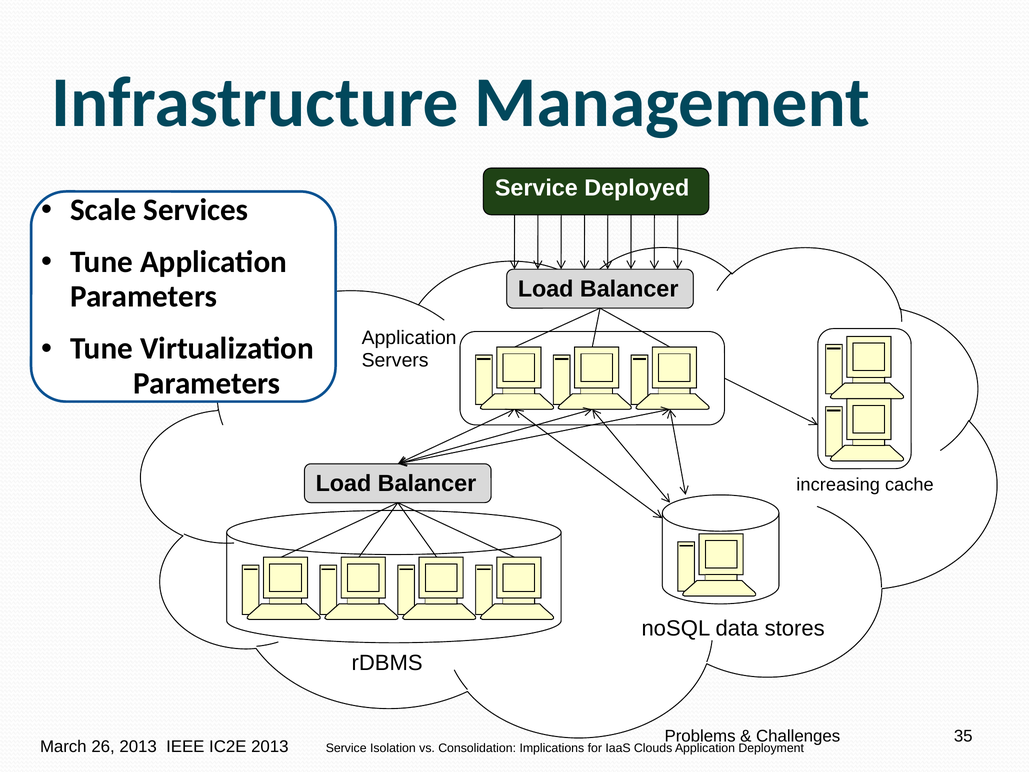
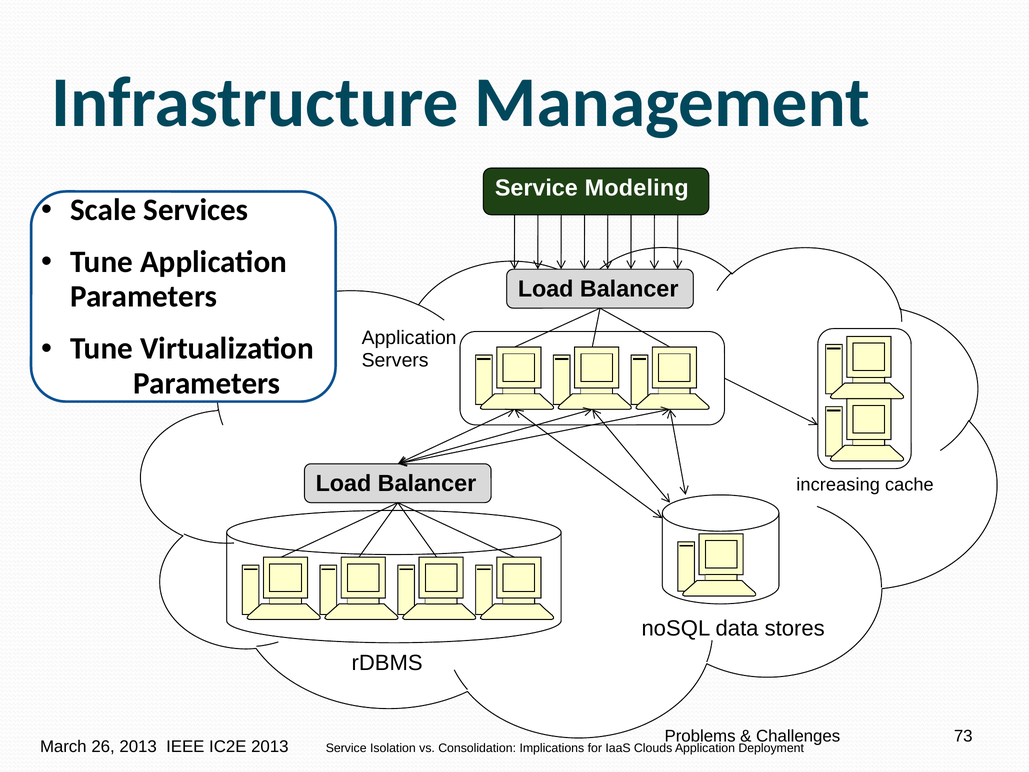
Deployed: Deployed -> Modeling
35: 35 -> 73
